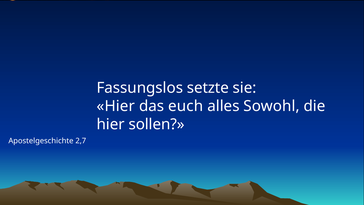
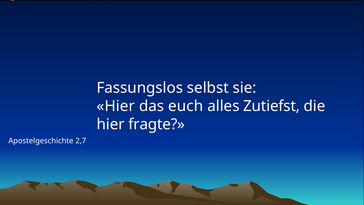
setzte: setzte -> selbst
Sowohl: Sowohl -> Zutiefst
sollen: sollen -> fragte
